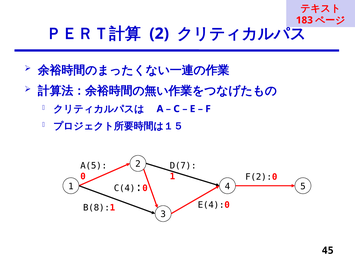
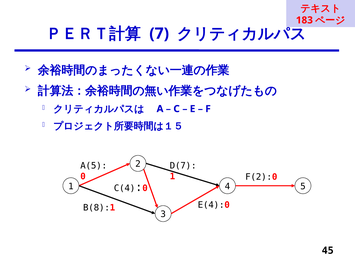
2 at (159, 34): 2 -> 7
